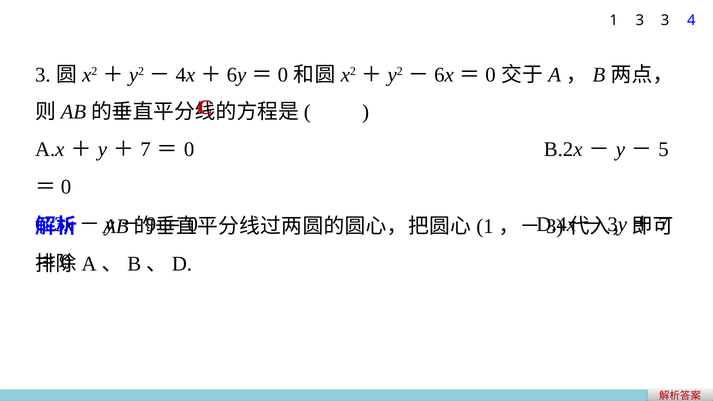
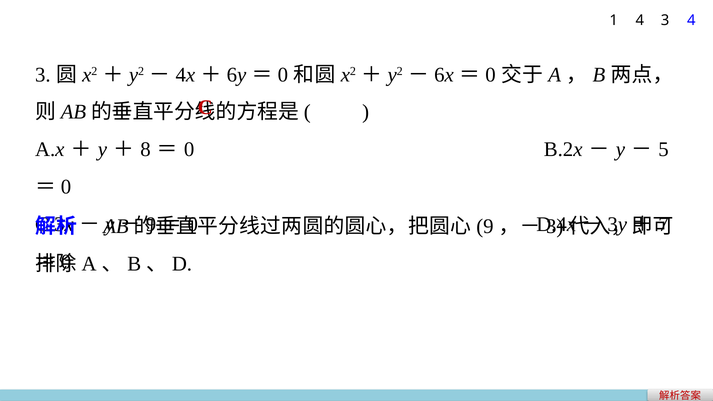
1 3: 3 -> 4
7 at (146, 150): 7 -> 8
1 at (485, 226): 1 -> 9
